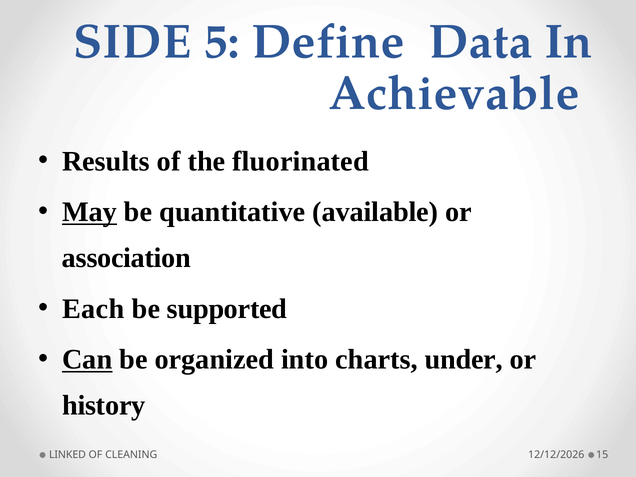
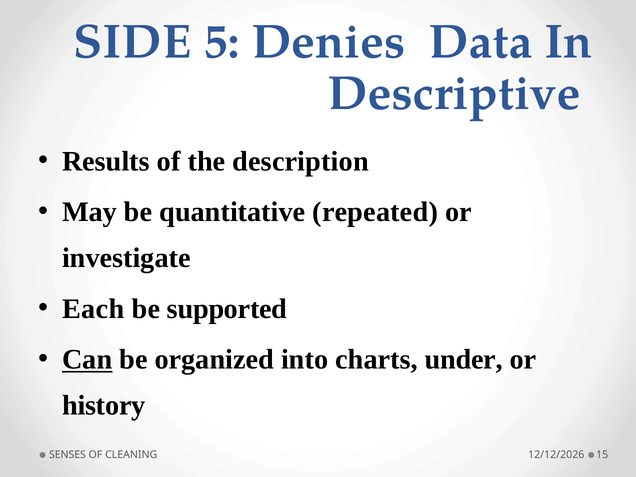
Define: Define -> Denies
Achievable: Achievable -> Descriptive
fluorinated: fluorinated -> description
May underline: present -> none
available: available -> repeated
association: association -> investigate
LINKED: LINKED -> SENSES
